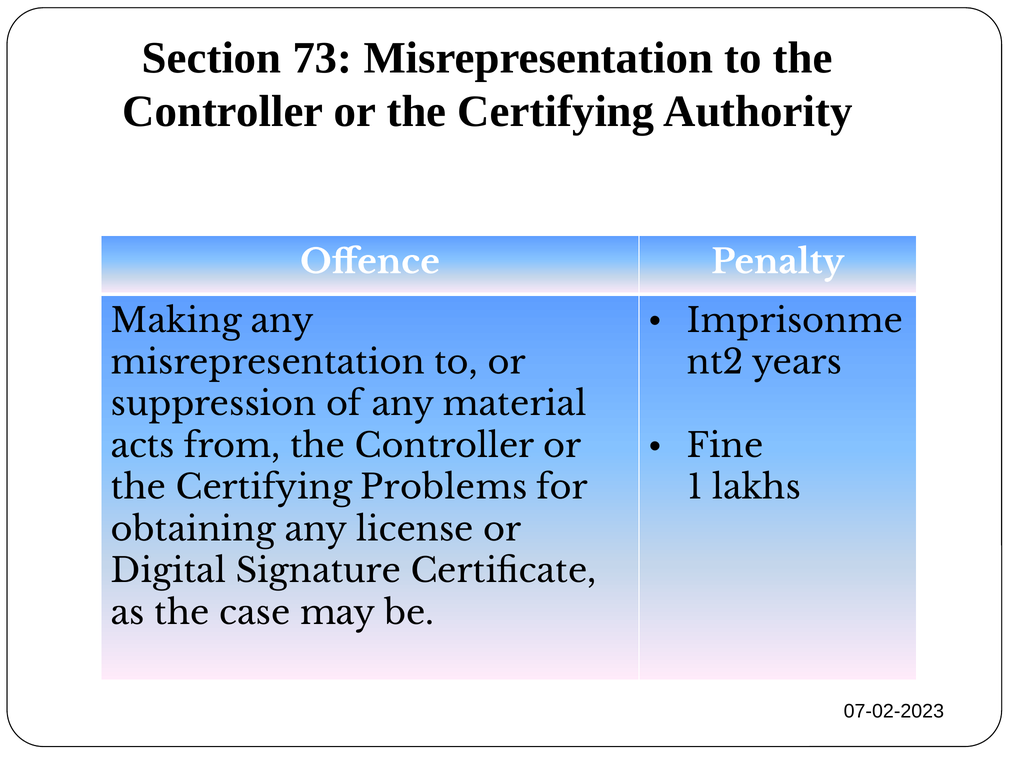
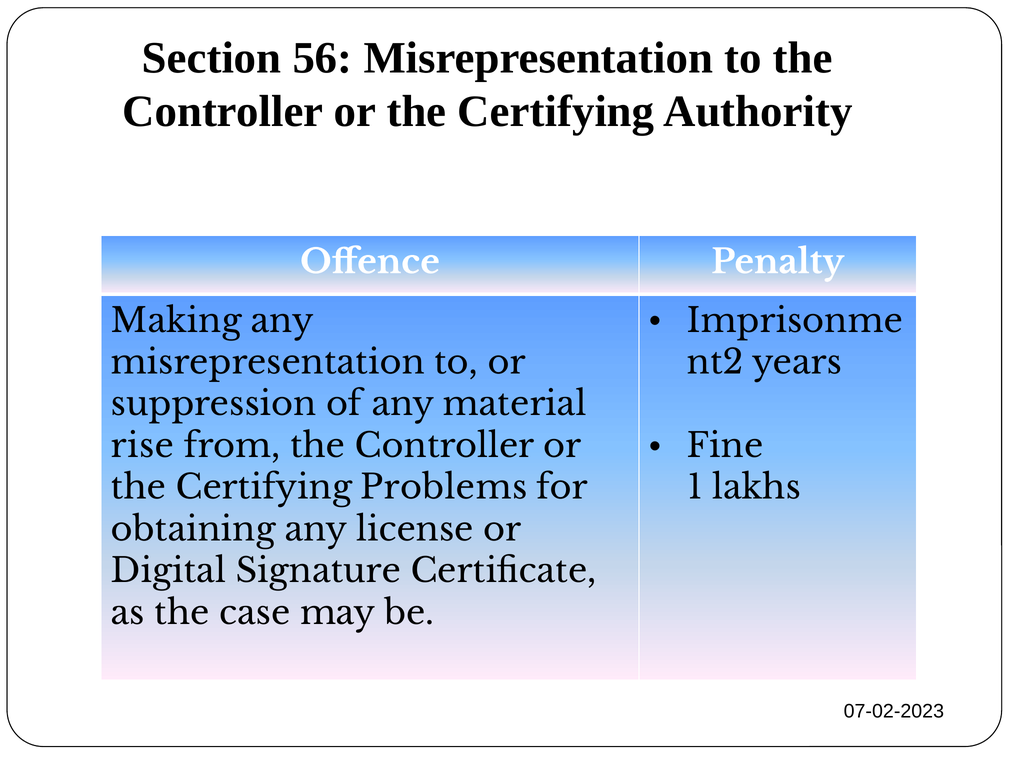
73: 73 -> 56
acts: acts -> rise
